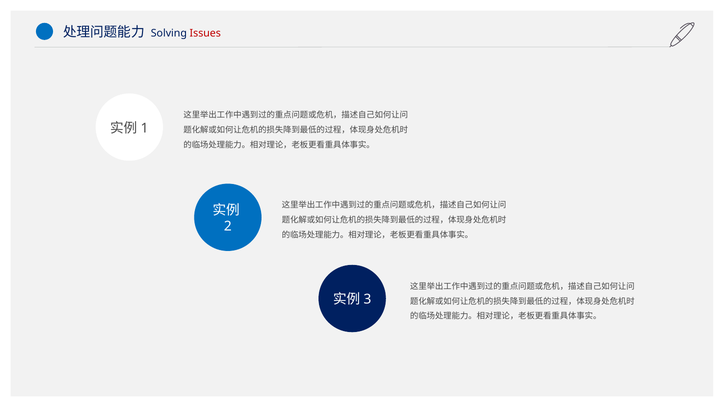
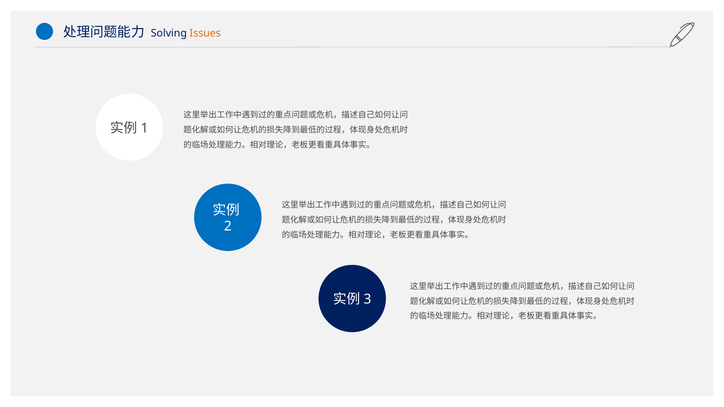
Issues colour: red -> orange
